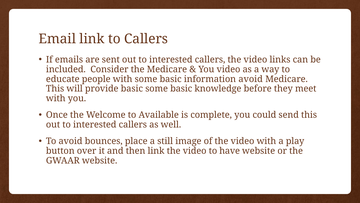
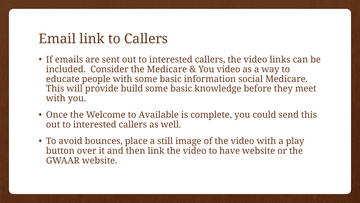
information avoid: avoid -> social
provide basic: basic -> build
